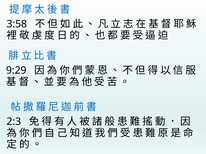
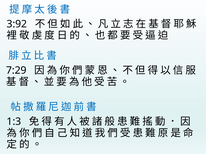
3:58: 3:58 -> 3:92
9:29: 9:29 -> 7:29
2:3: 2:3 -> 1:3
